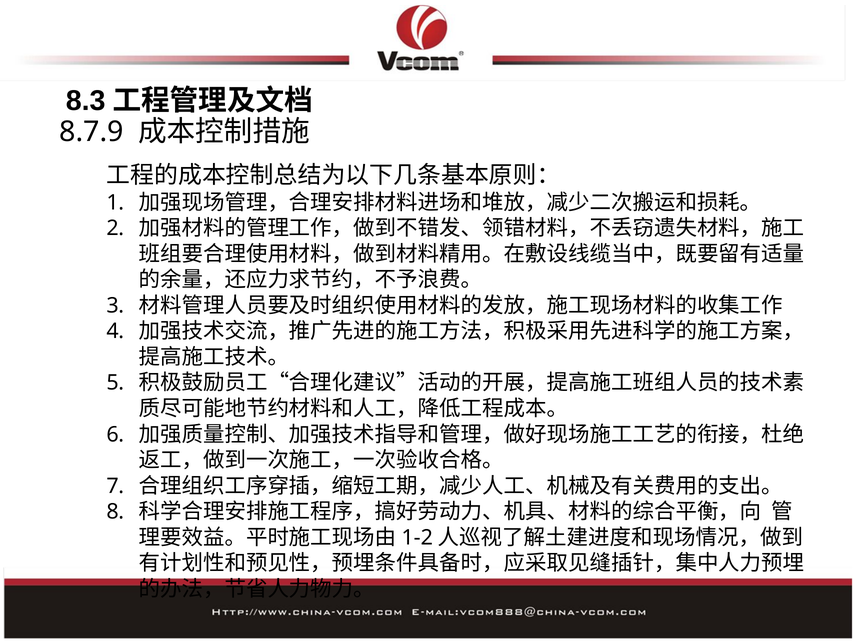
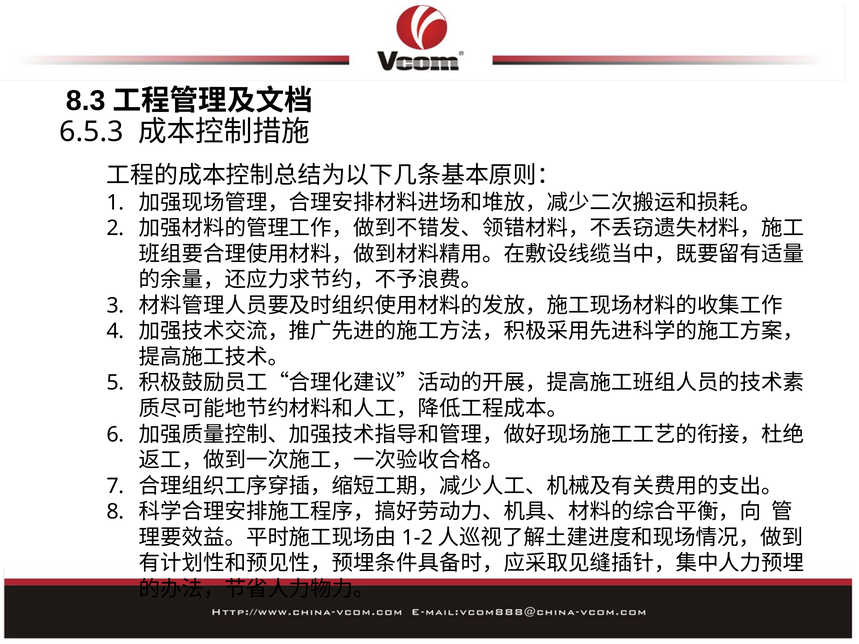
8.7.9: 8.7.9 -> 6.5.3
